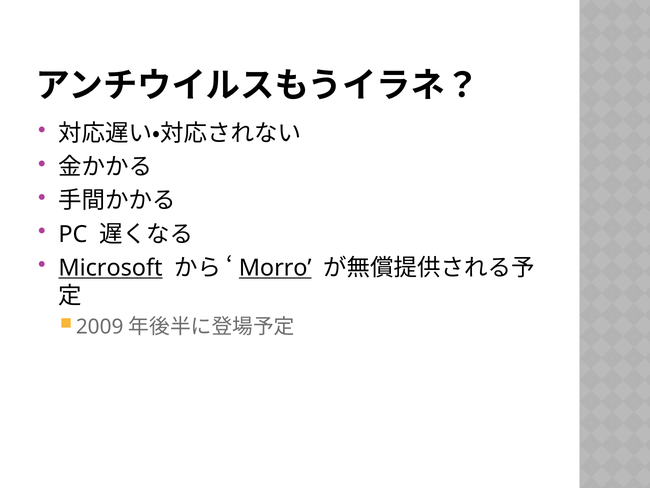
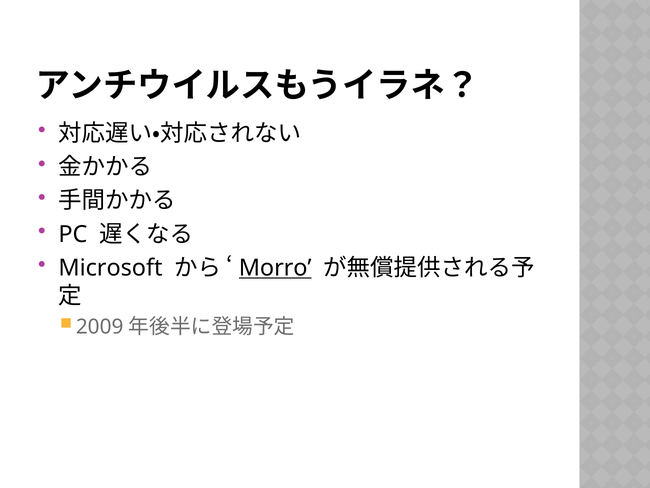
Microsoft underline: present -> none
